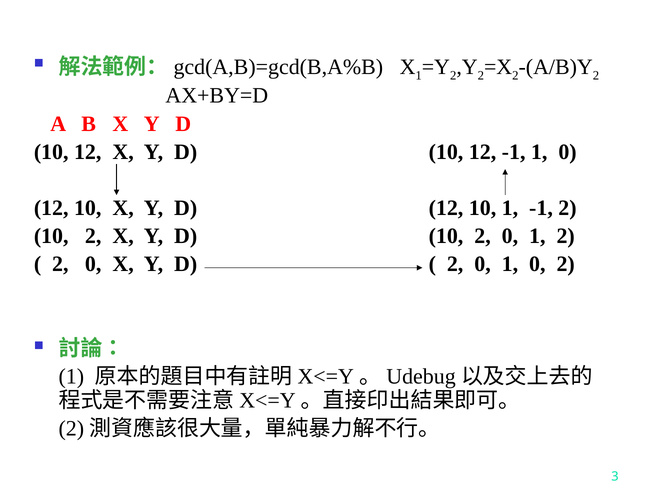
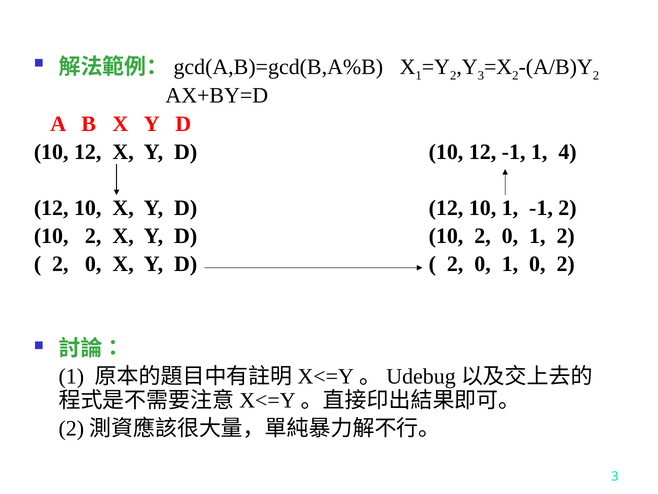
2 at (481, 75): 2 -> 3
-1 1 0: 0 -> 4
